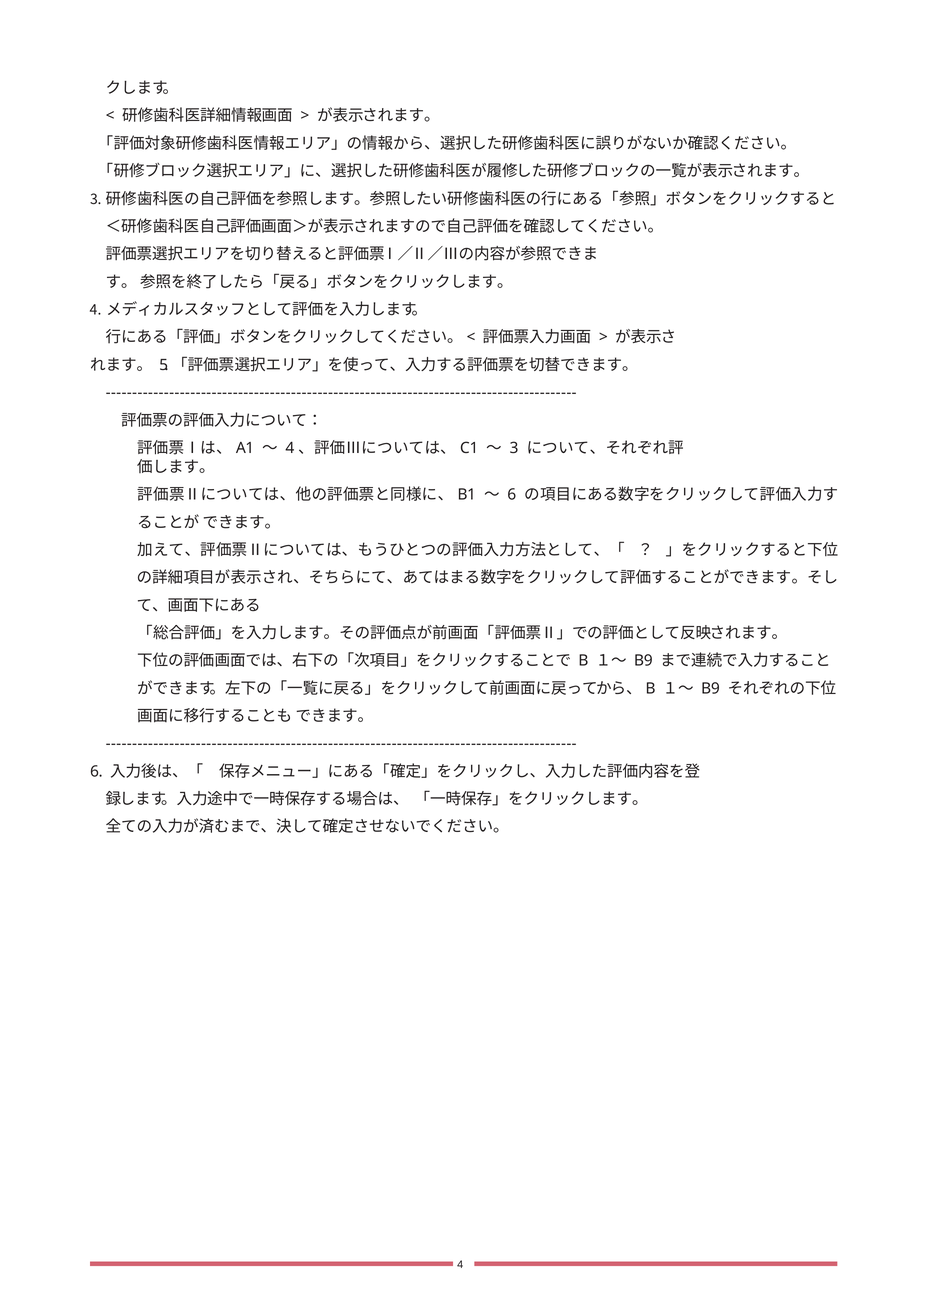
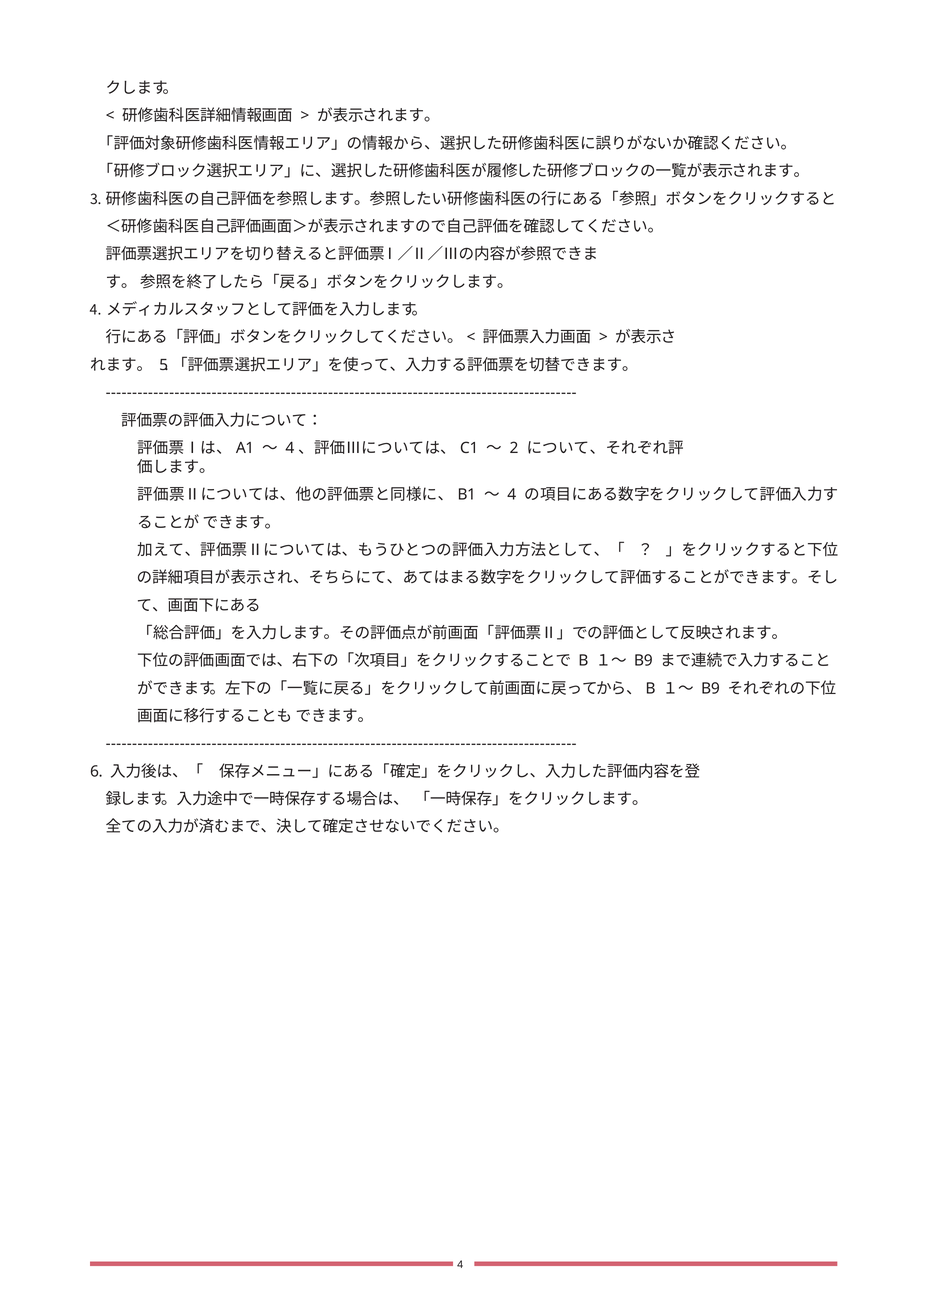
3 at (514, 449): 3 -> 2
6 at (512, 495): 6 -> 4
